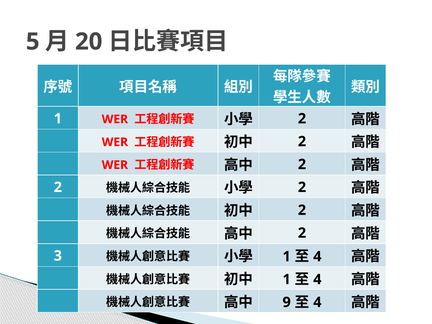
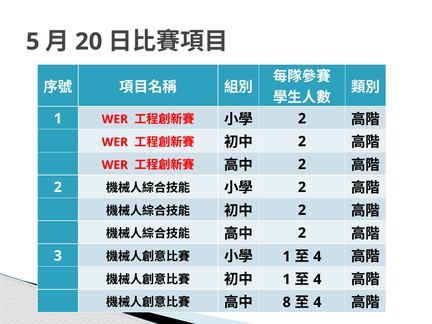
9: 9 -> 8
